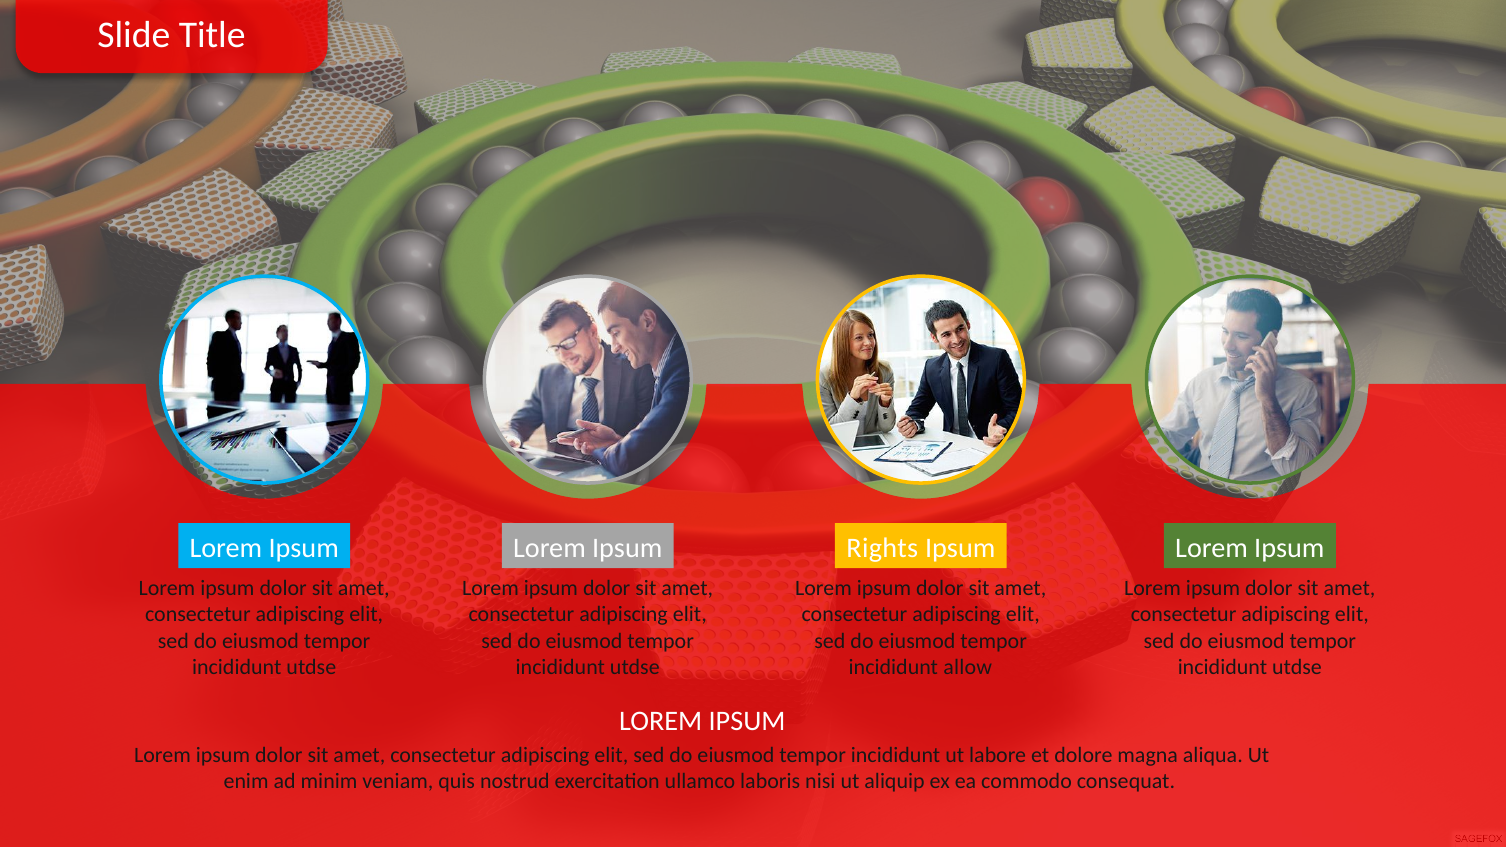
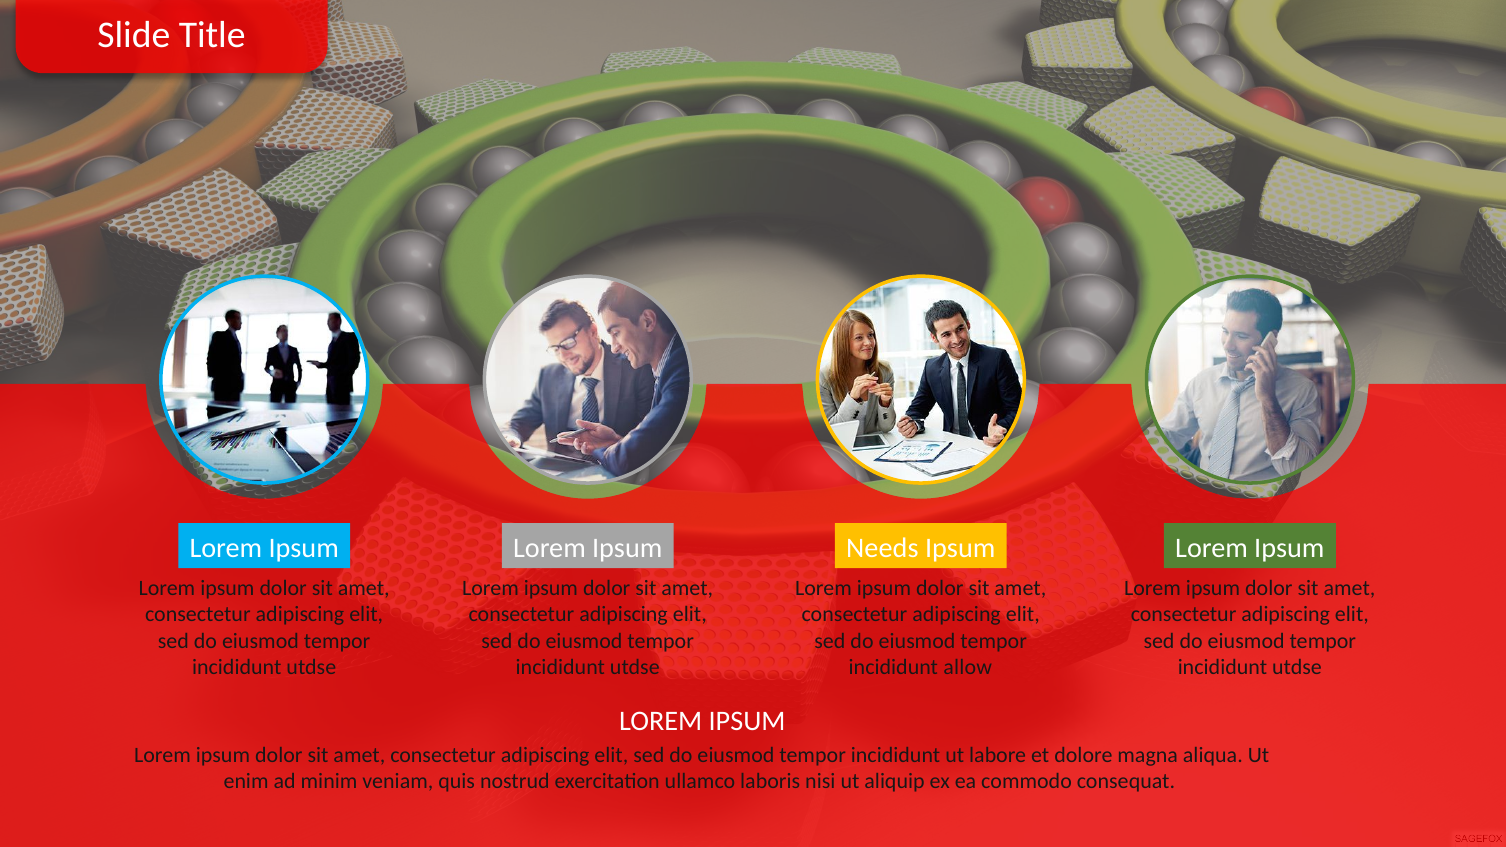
Rights: Rights -> Needs
